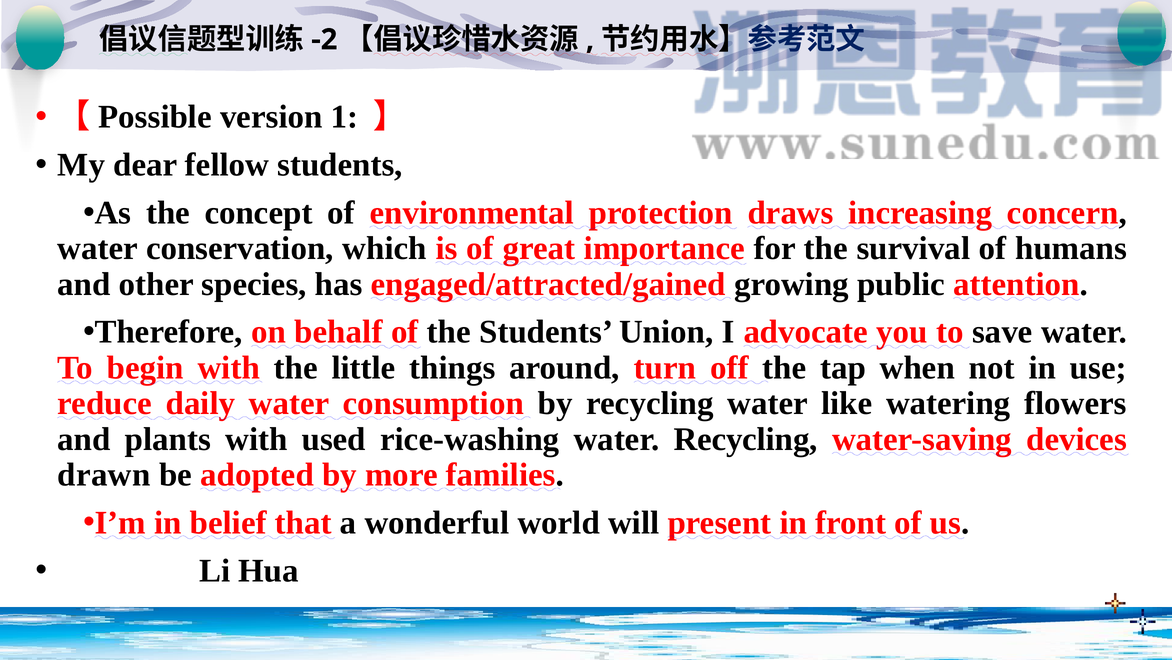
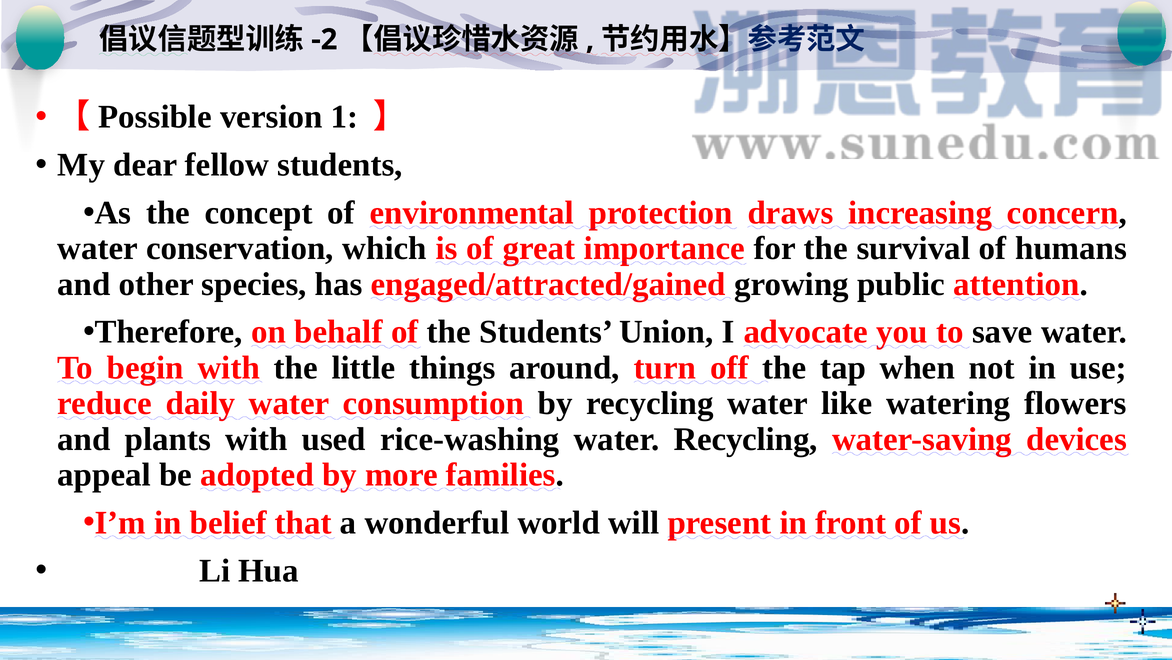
drawn: drawn -> appeal
